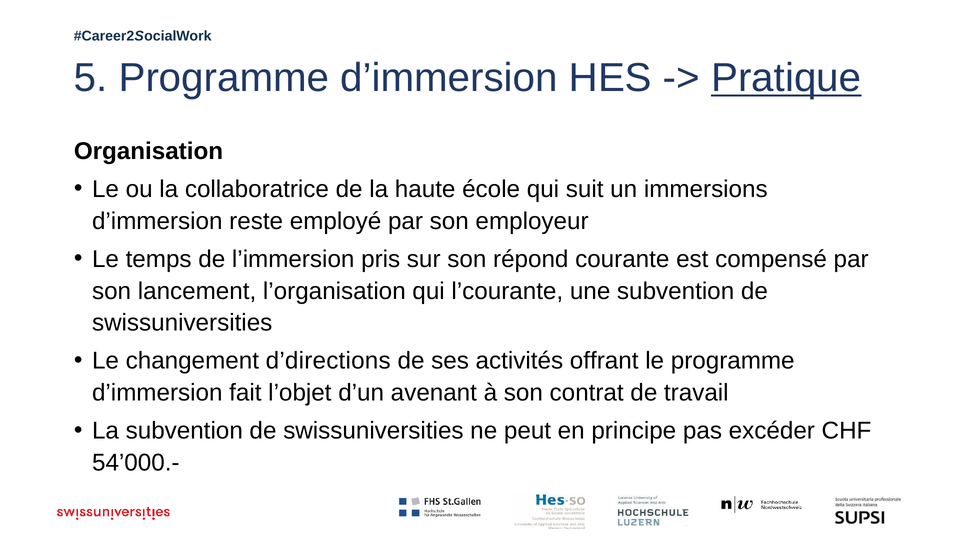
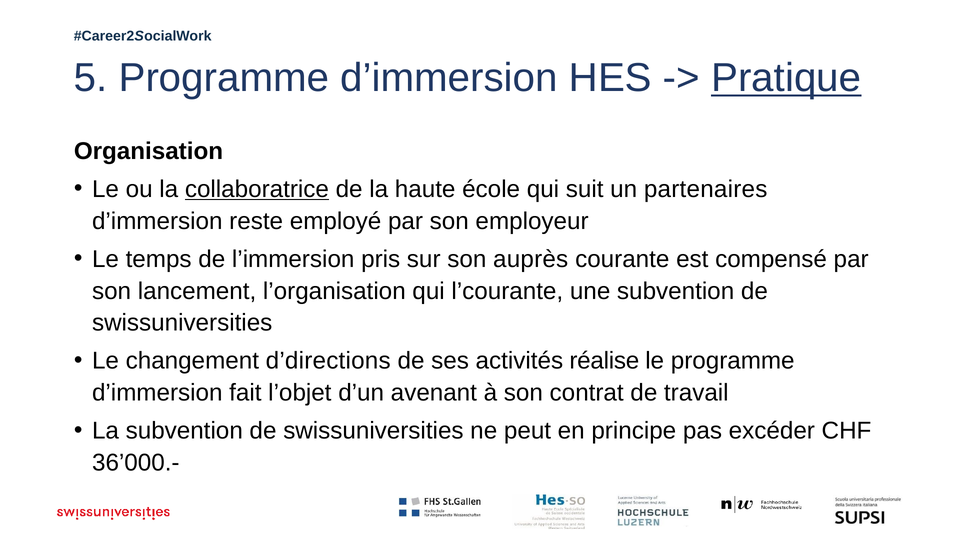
collaboratrice underline: none -> present
immersions: immersions -> partenaires
répond: répond -> auprès
offrant: offrant -> réalise
54’000.-: 54’000.- -> 36’000.-
